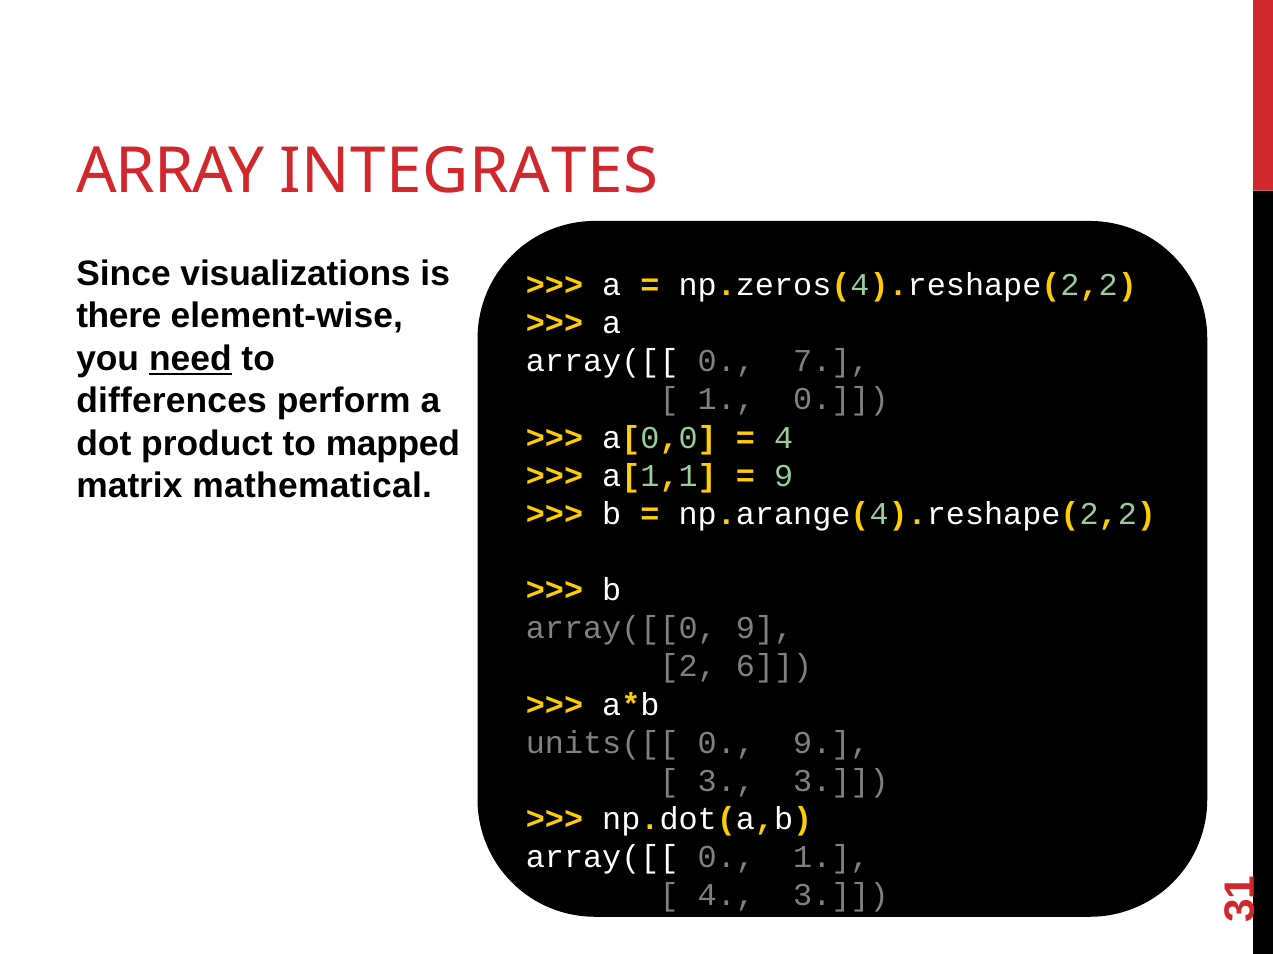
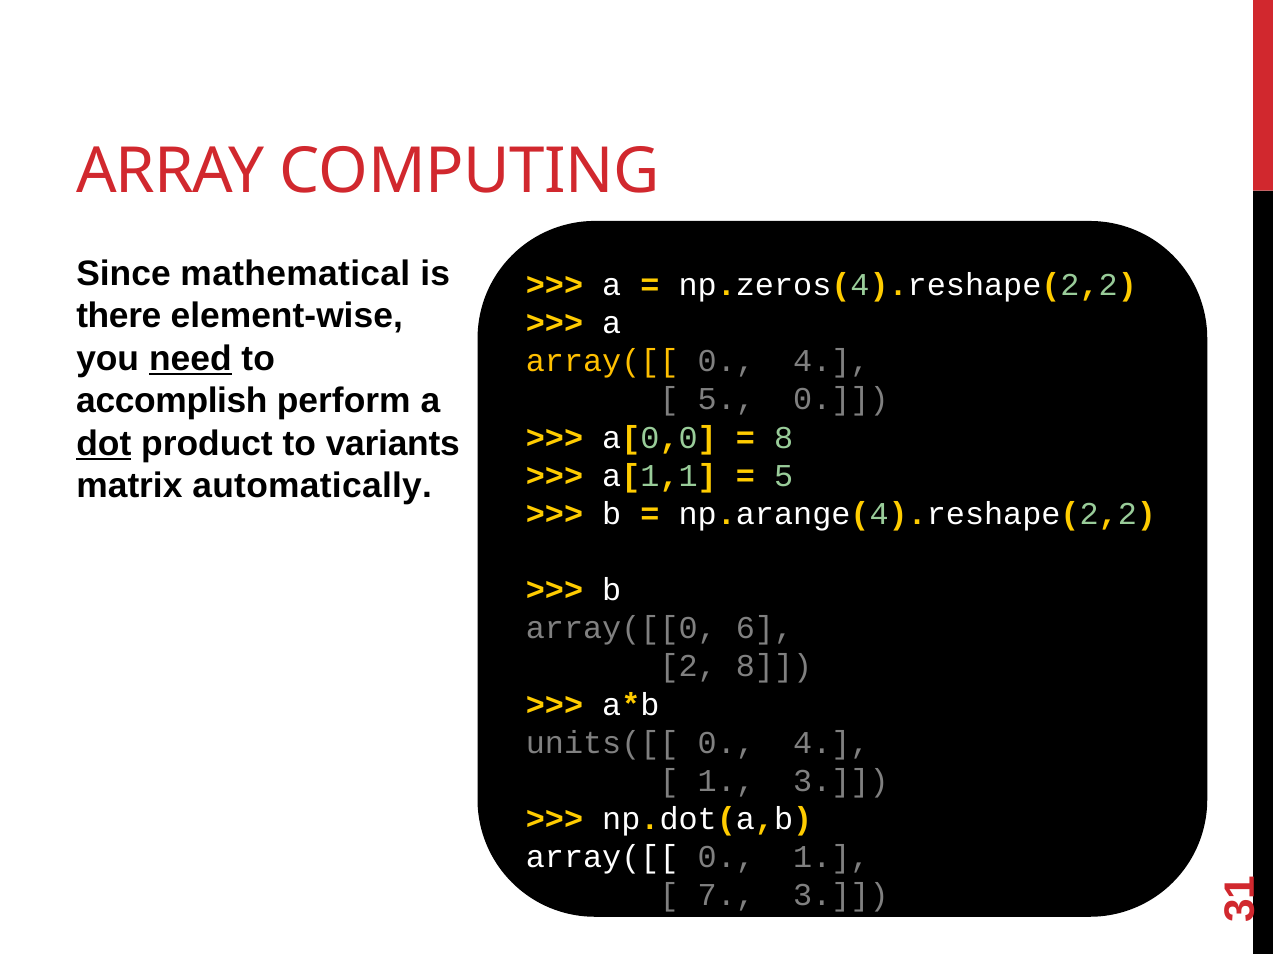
INTEGRATES: INTEGRATES -> COMPUTING
visualizations: visualizations -> mathematical
array([[ at (602, 361) colour: white -> yellow
7 at (831, 361): 7 -> 4
differences: differences -> accomplish
1 at (726, 400): 1 -> 5
4 at (784, 438): 4 -> 8
dot underline: none -> present
mapped: mapped -> variants
9 at (784, 476): 9 -> 5
mathematical: mathematical -> automatically
array([[0 9: 9 -> 6
2 6: 6 -> 8
9 at (831, 743): 9 -> 4
3 at (726, 782): 3 -> 1
4 at (726, 896): 4 -> 7
